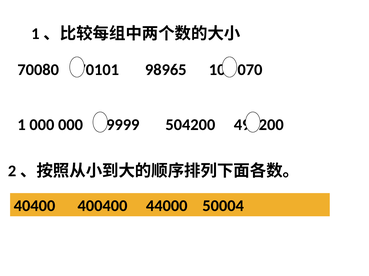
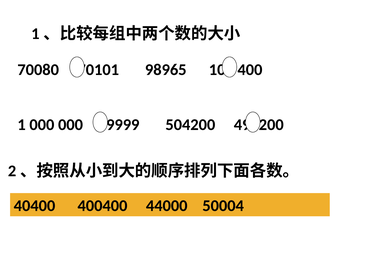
070: 070 -> 400
